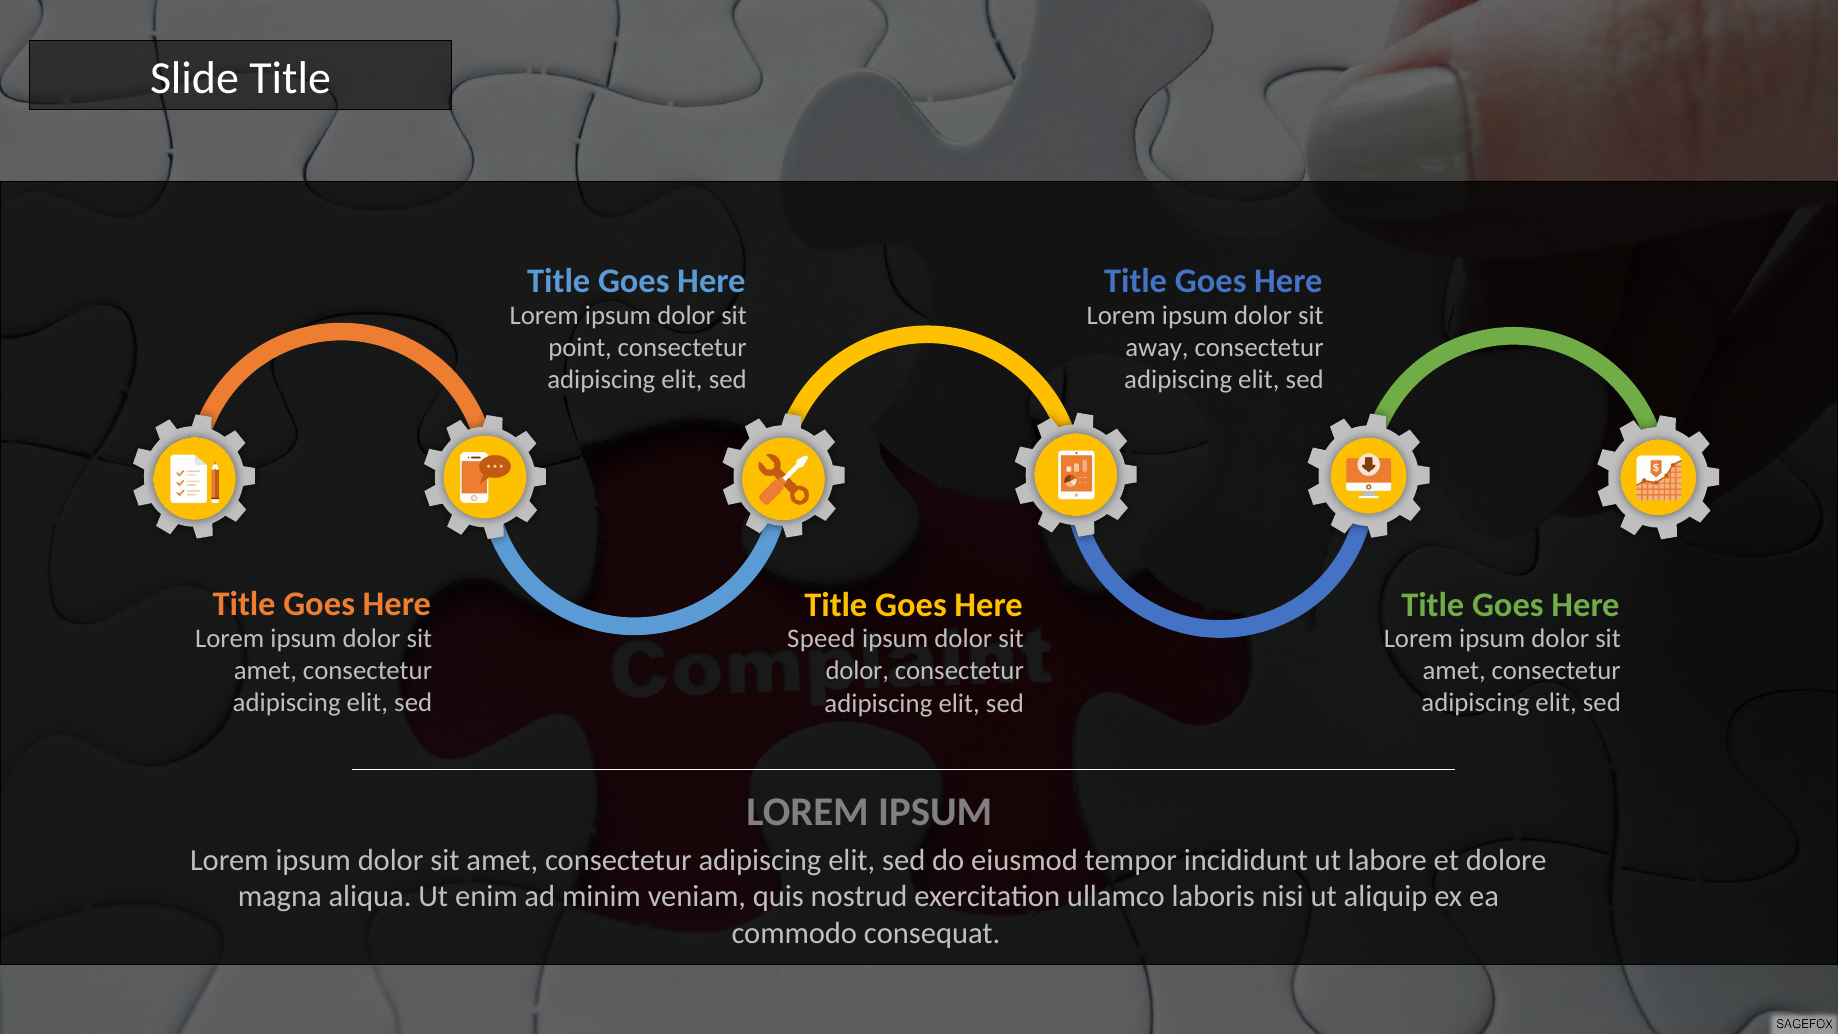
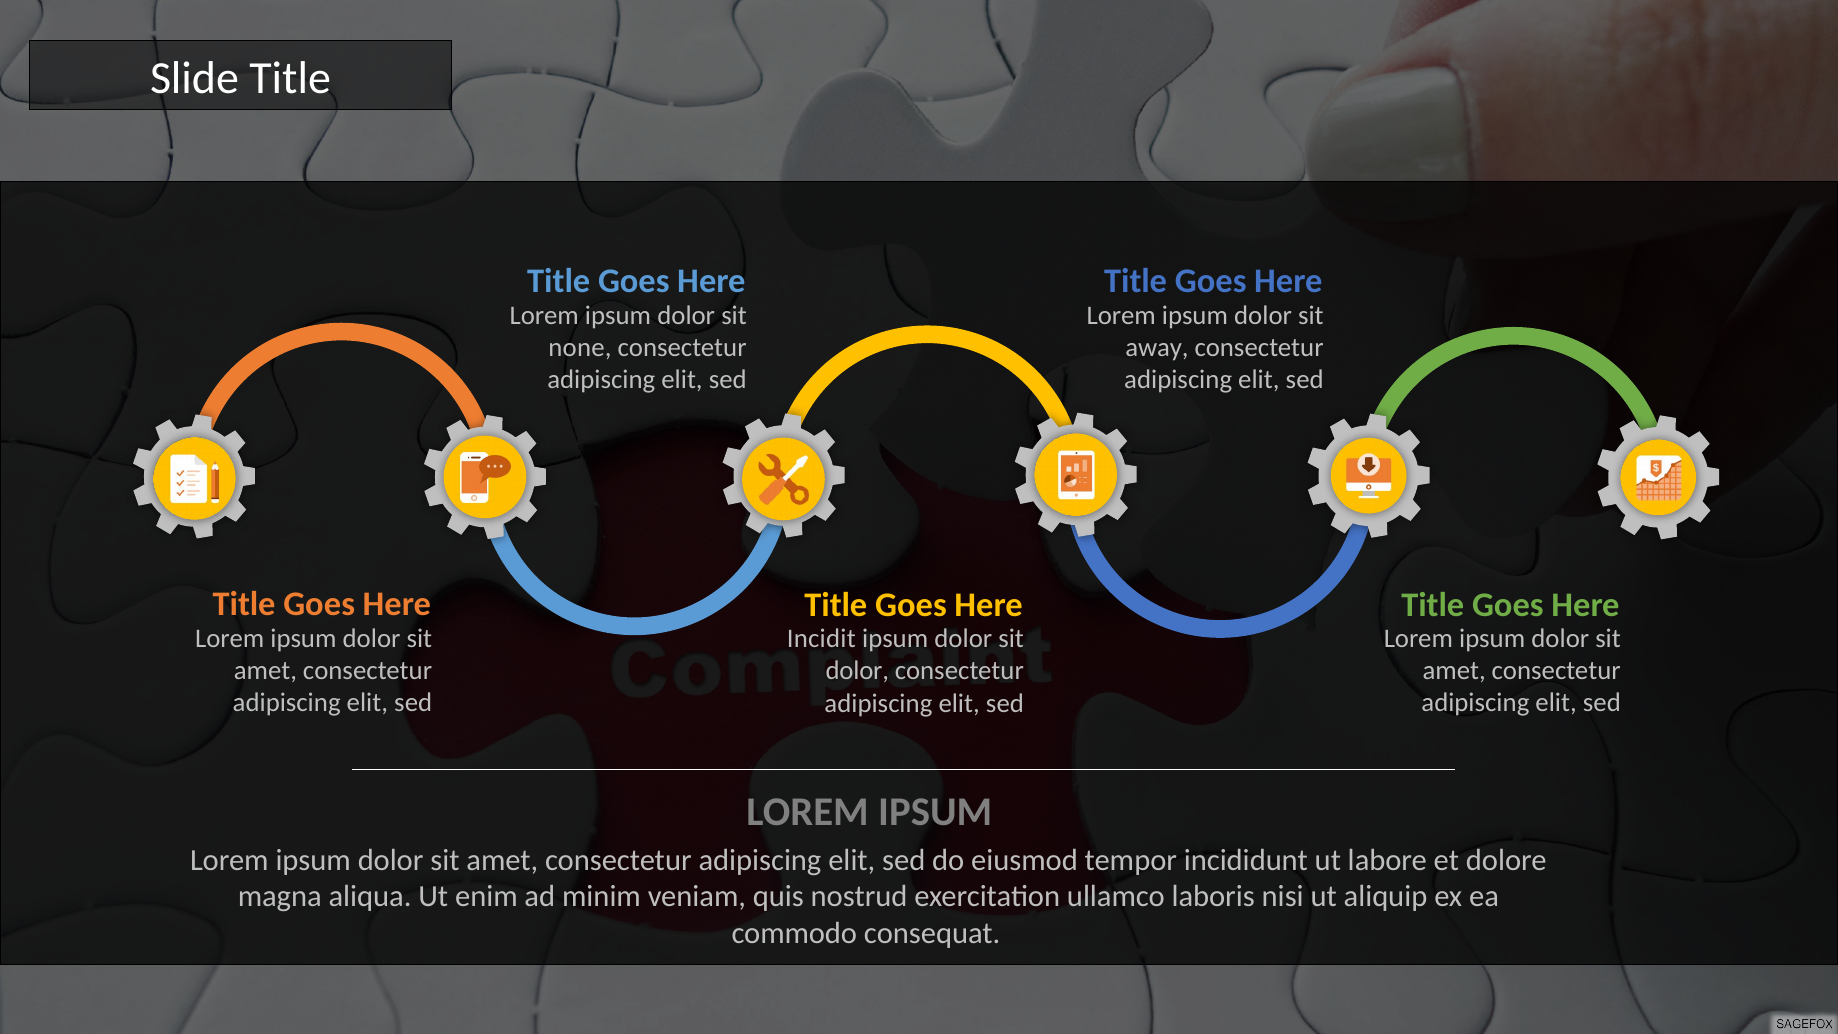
point: point -> none
Speed: Speed -> Incidit
